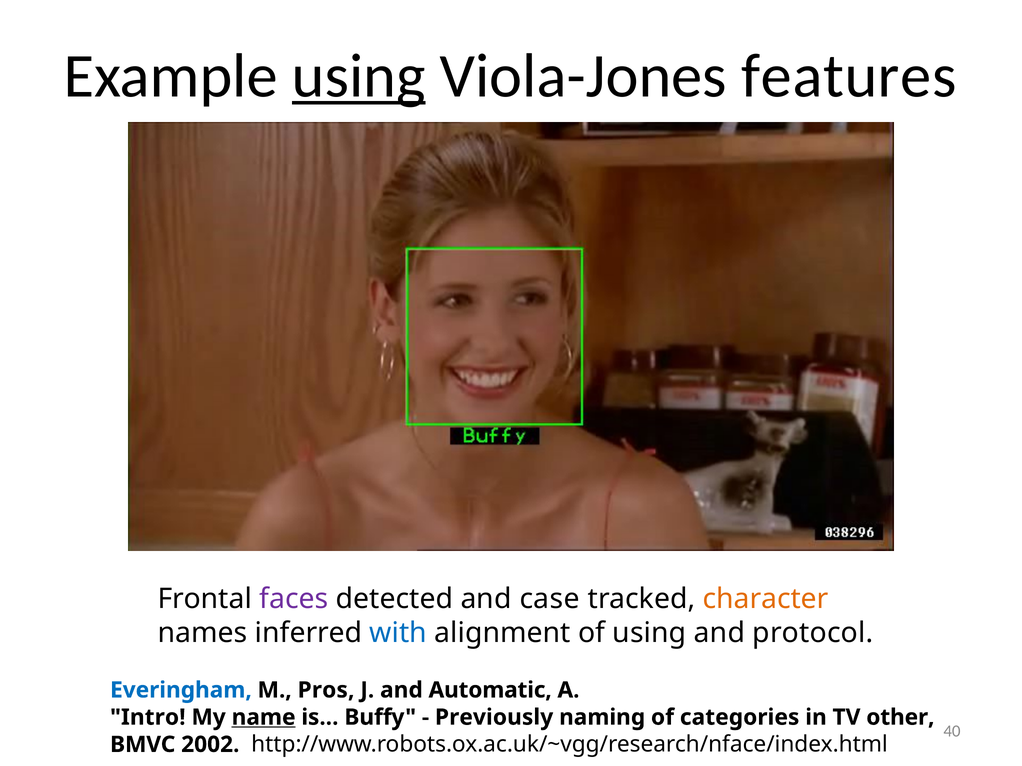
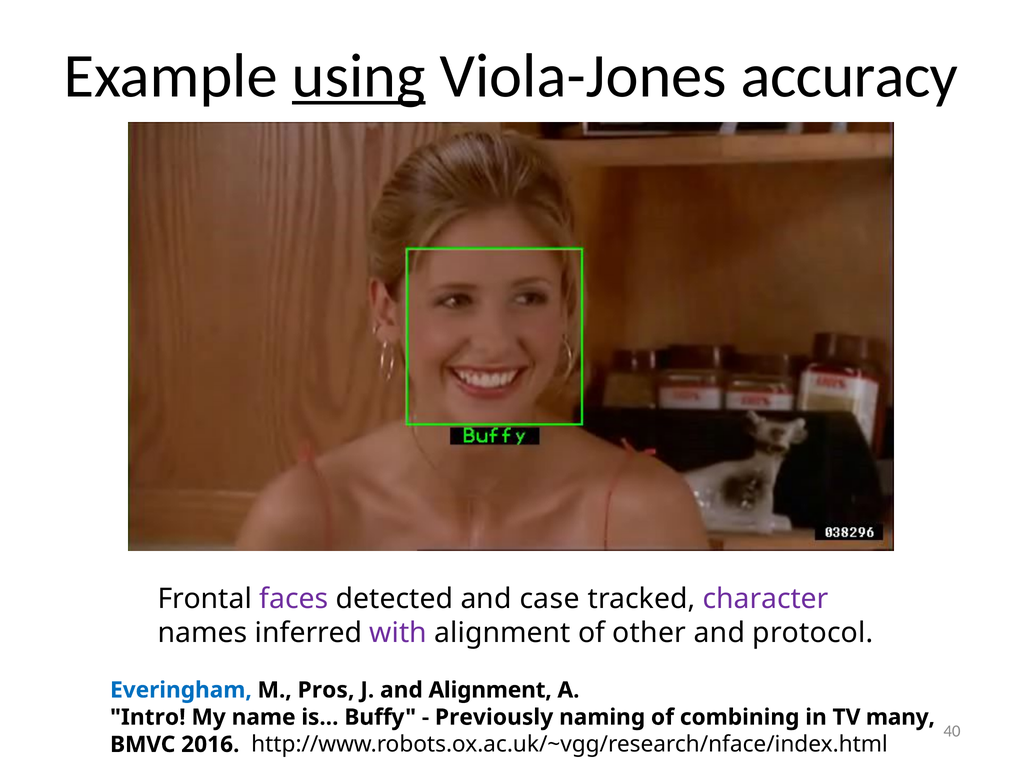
features: features -> accuracy
character colour: orange -> purple
with colour: blue -> purple
of using: using -> other
and Automatic: Automatic -> Alignment
name underline: present -> none
categories: categories -> combining
other: other -> many
2002: 2002 -> 2016
